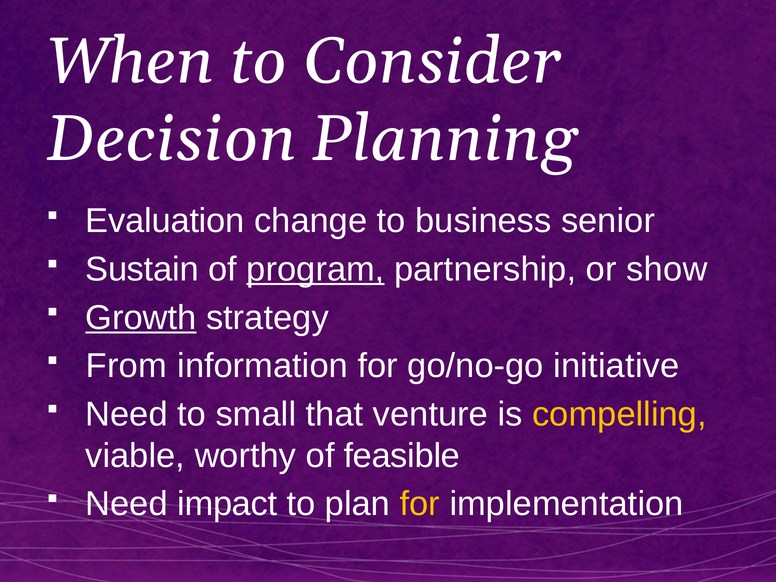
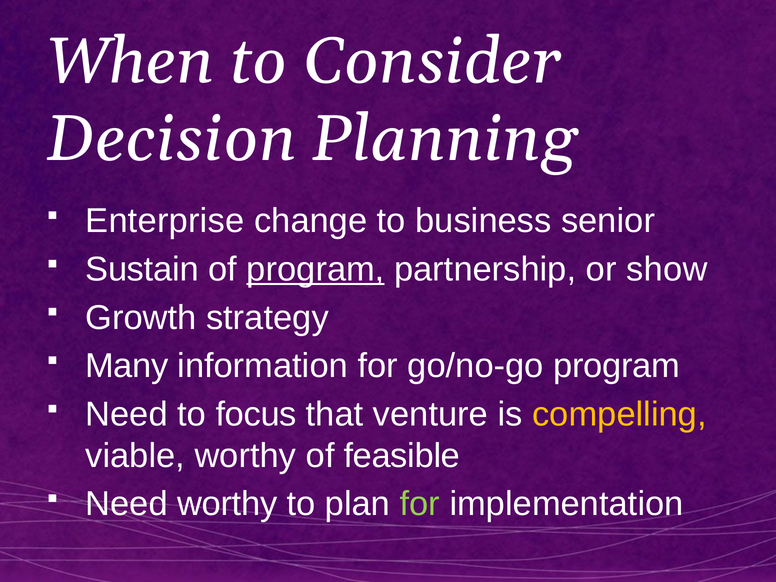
Evaluation: Evaluation -> Enterprise
Growth underline: present -> none
From: From -> Many
go/no-go initiative: initiative -> program
small: small -> focus
Need impact: impact -> worthy
for at (420, 504) colour: yellow -> light green
